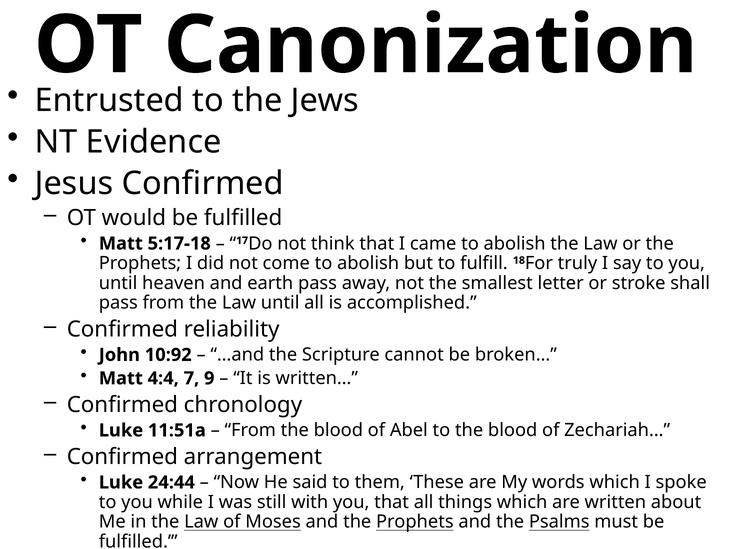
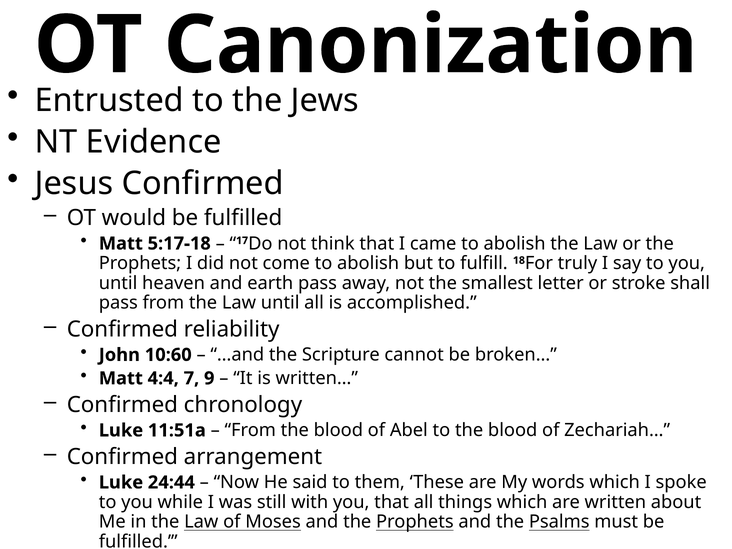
10:92: 10:92 -> 10:60
